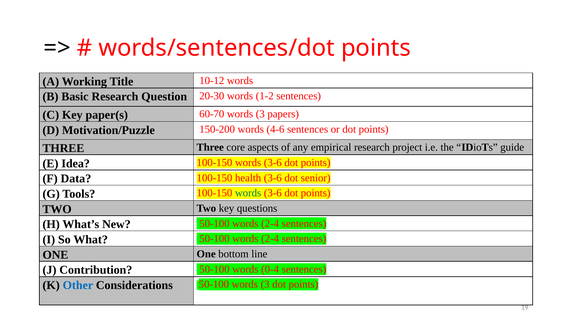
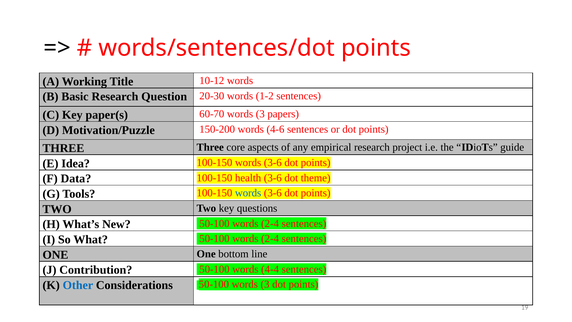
senior: senior -> theme
words at (248, 193) colour: green -> blue
0-4: 0-4 -> 4-4
